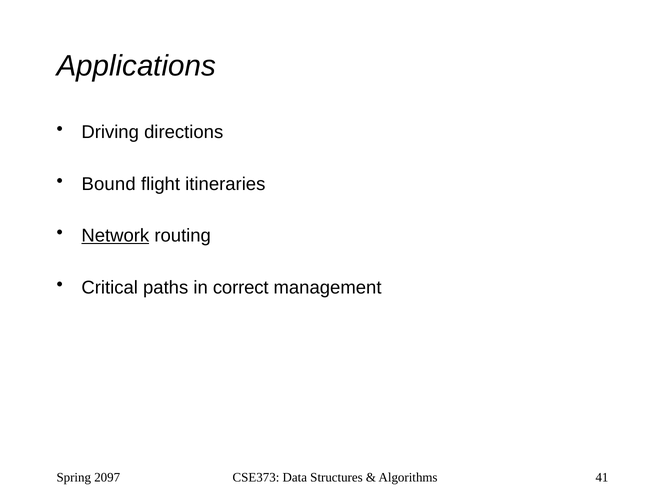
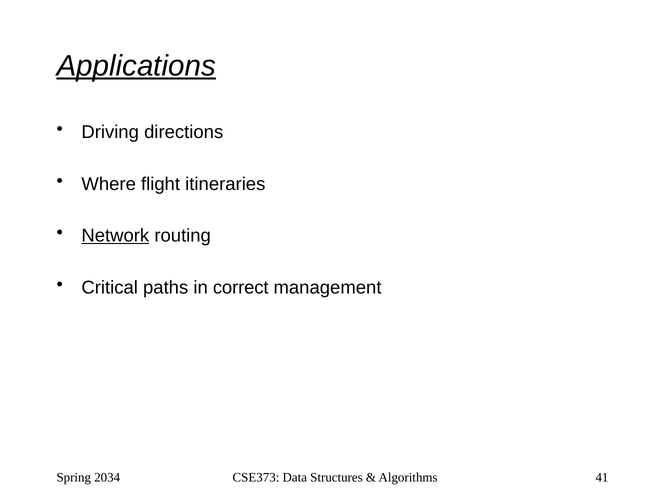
Applications underline: none -> present
Bound: Bound -> Where
2097: 2097 -> 2034
